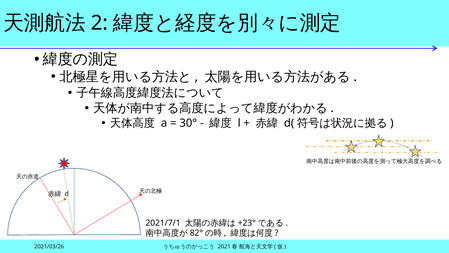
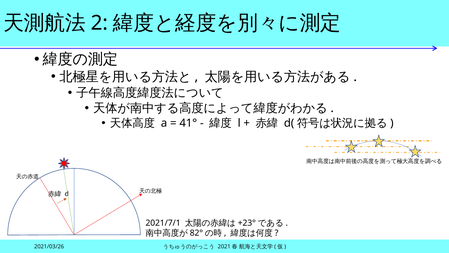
30°: 30° -> 41°
